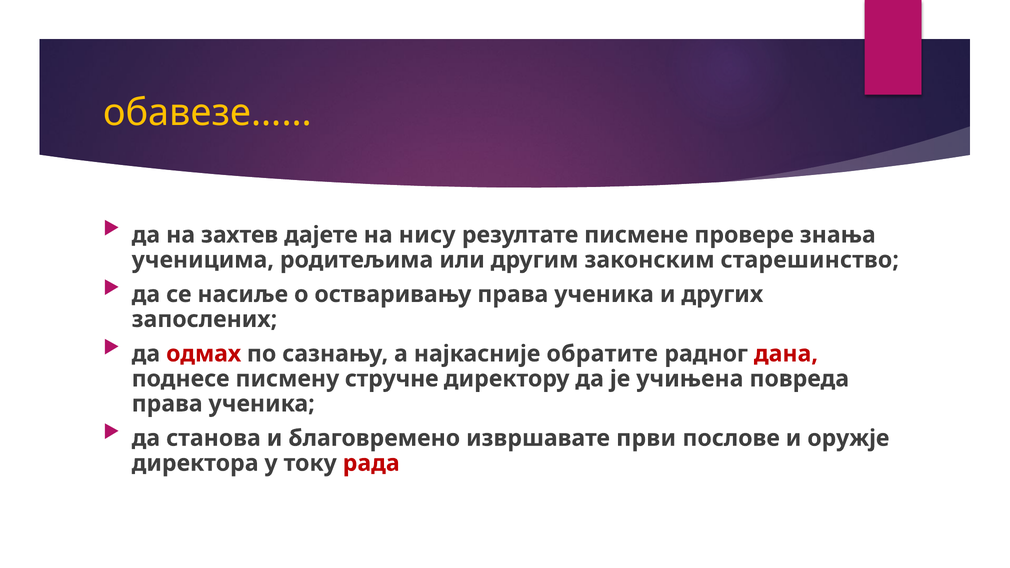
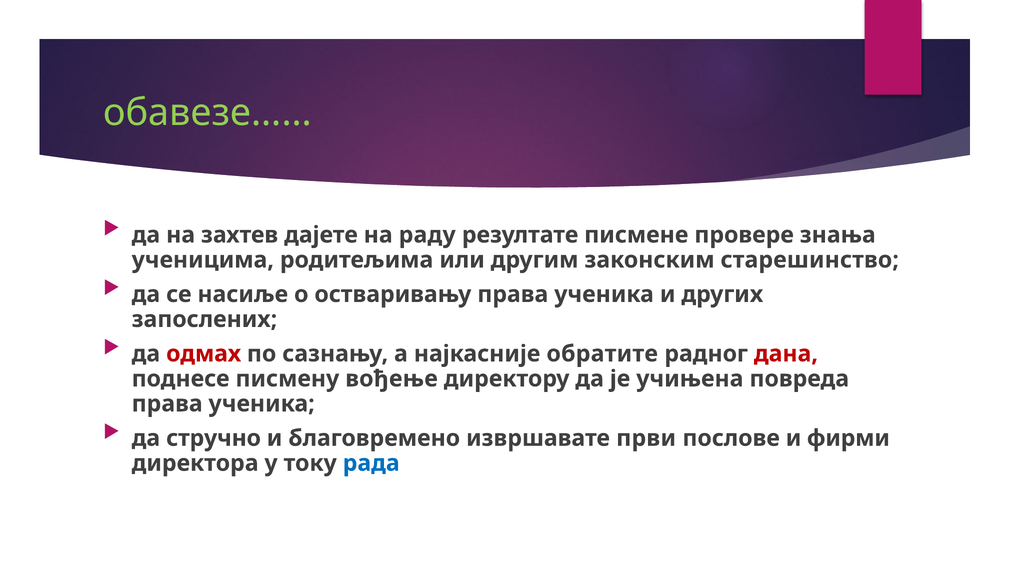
обавезе colour: yellow -> light green
нису: нису -> раду
стручне: стручне -> вођење
станова: станова -> стручно
оружје: оружје -> фирми
рада colour: red -> blue
